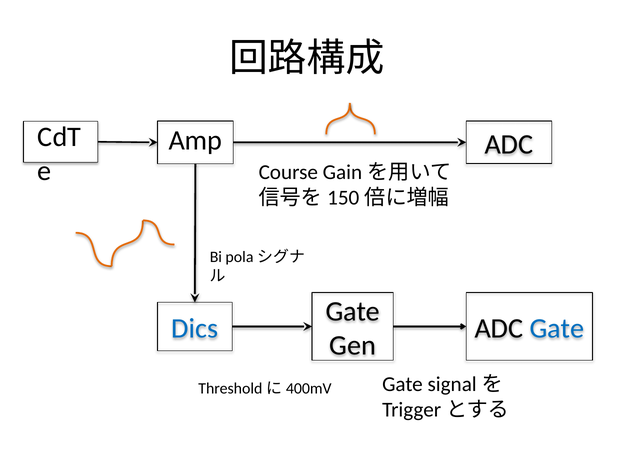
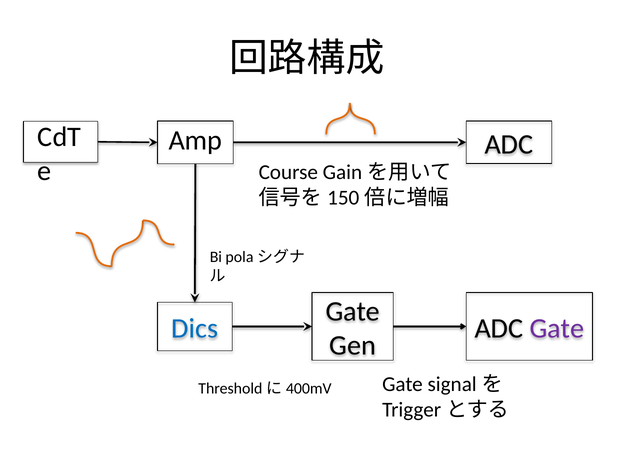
Gate at (557, 329) colour: blue -> purple
